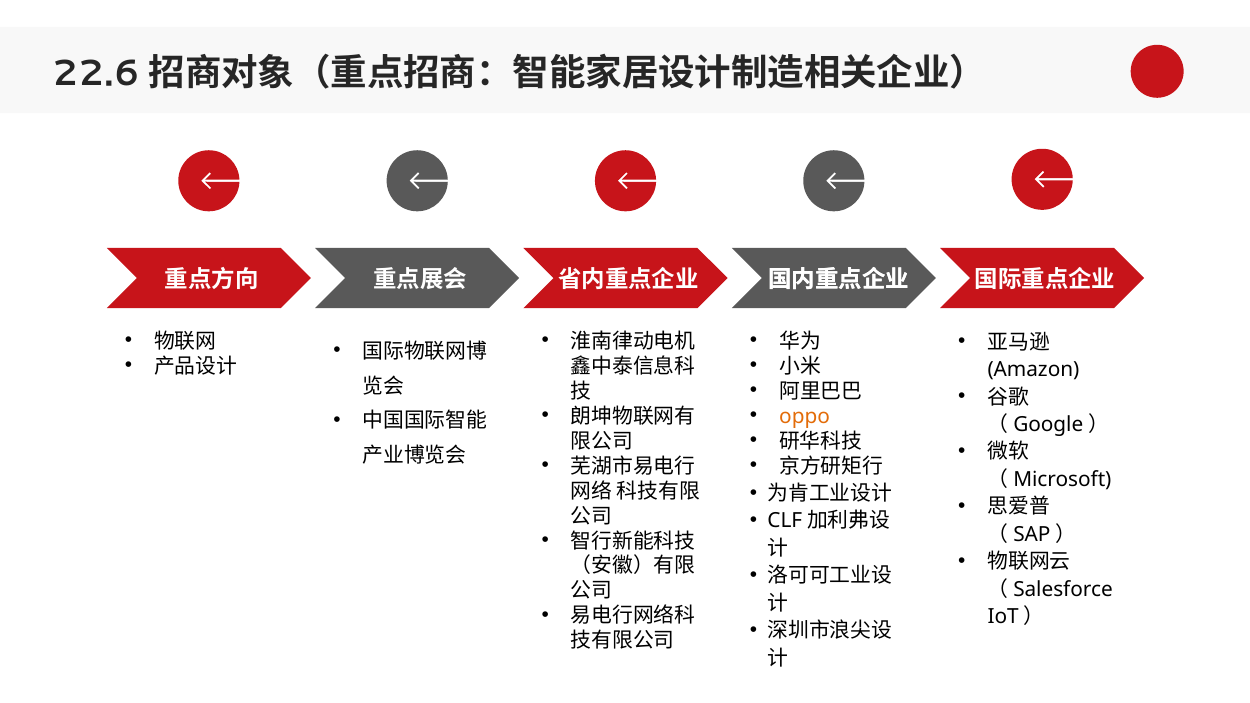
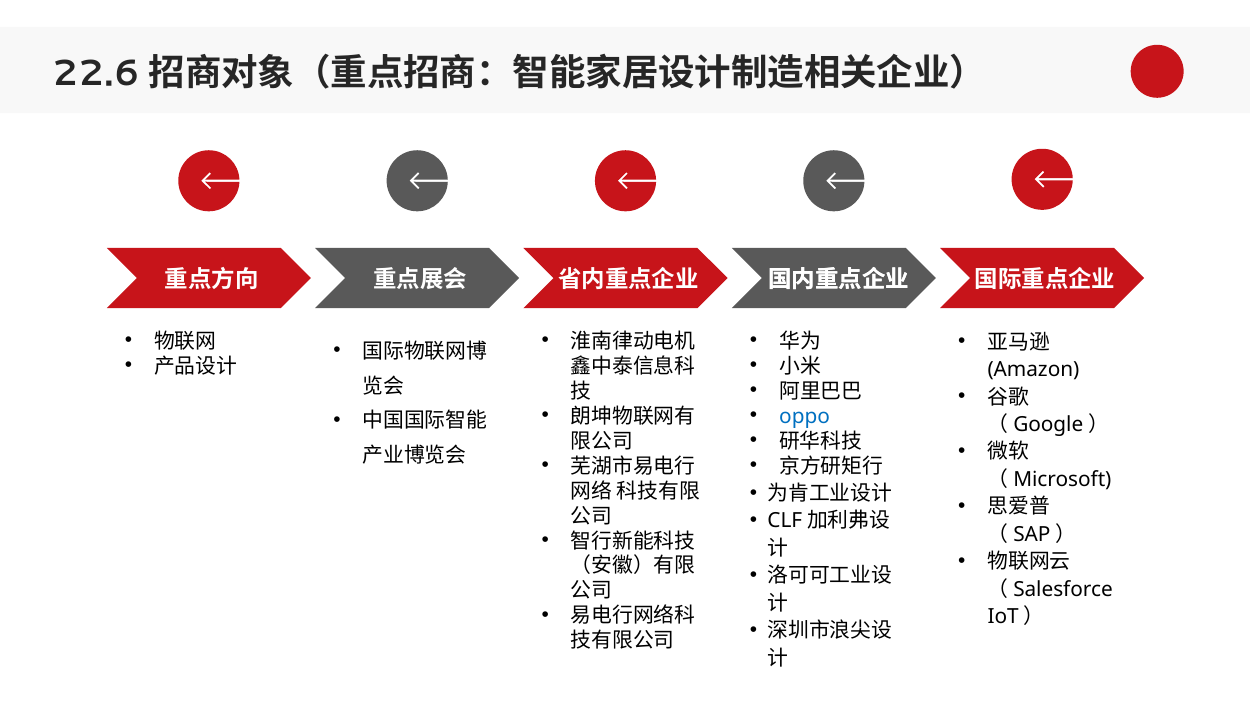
oppo colour: orange -> blue
